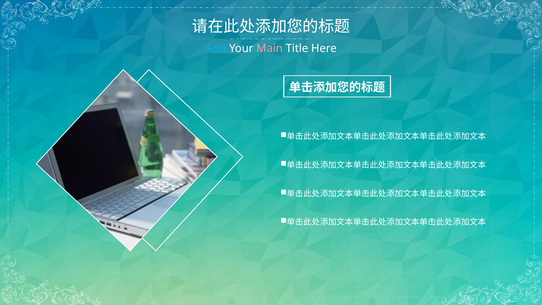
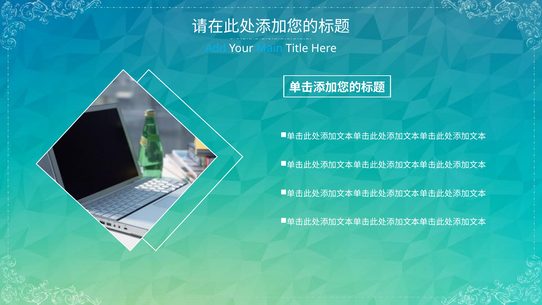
Main colour: pink -> light blue
